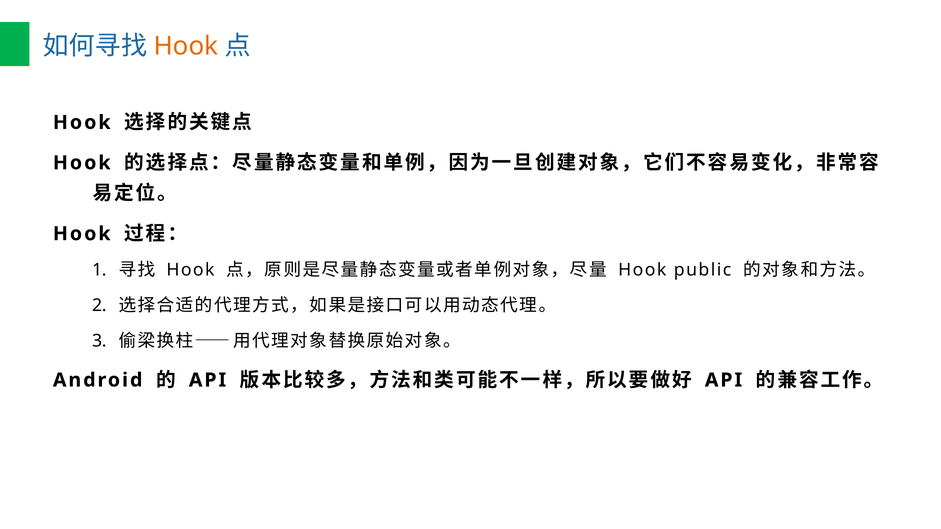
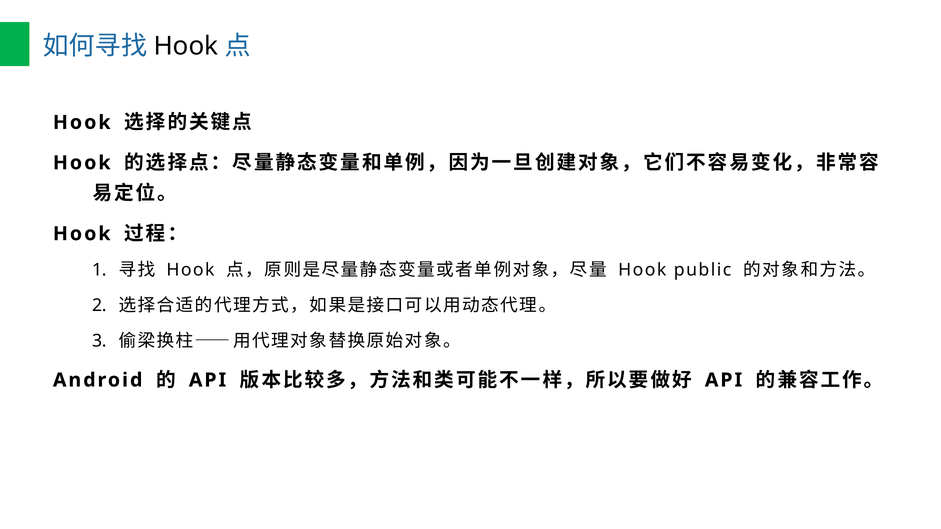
Hook at (186, 46) colour: orange -> black
